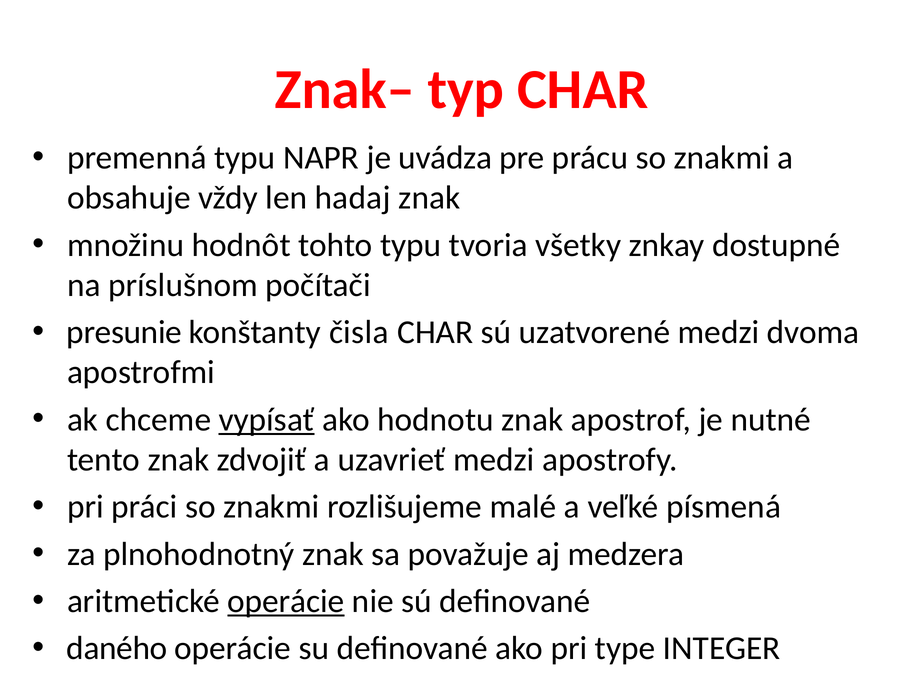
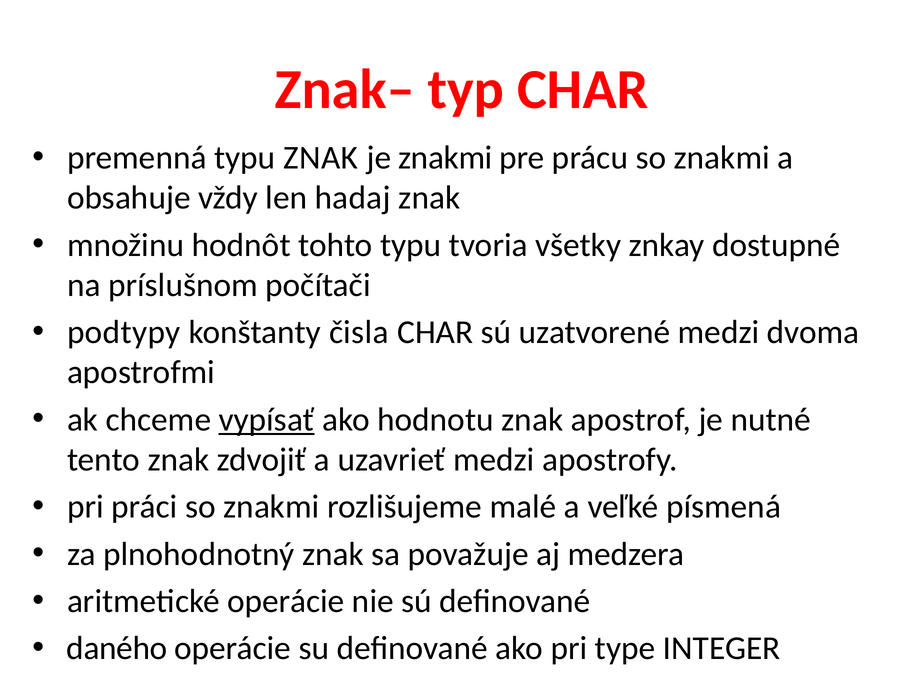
typu NAPR: NAPR -> ZNAK
je uvádza: uvádza -> znakmi
presunie: presunie -> podtypy
operácie at (286, 601) underline: present -> none
